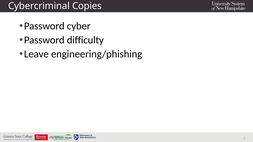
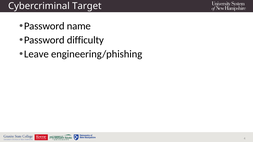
Copies: Copies -> Target
cyber: cyber -> name
